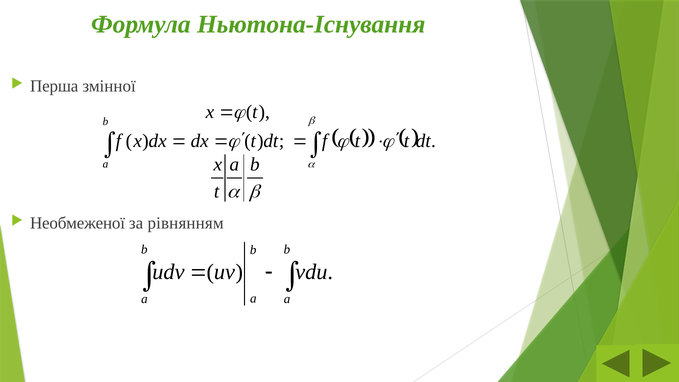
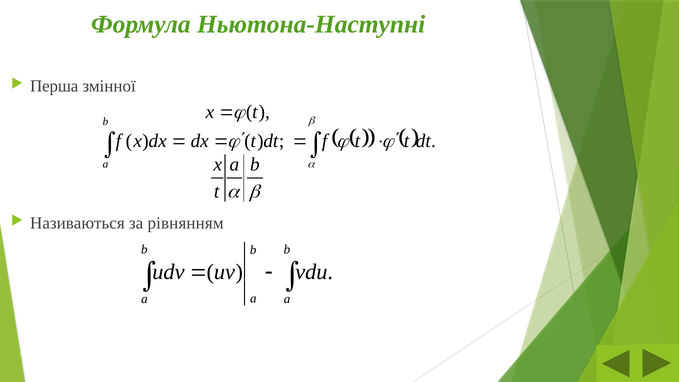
Ньютона-Існування: Ньютона-Існування -> Ньютона-Наступні
Необмеженої: Необмеженої -> Називаються
